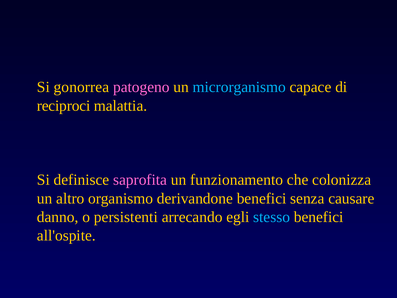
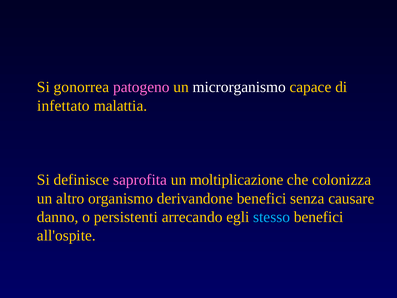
microrganismo colour: light blue -> white
reciproci: reciproci -> infettato
funzionamento: funzionamento -> moltiplicazione
